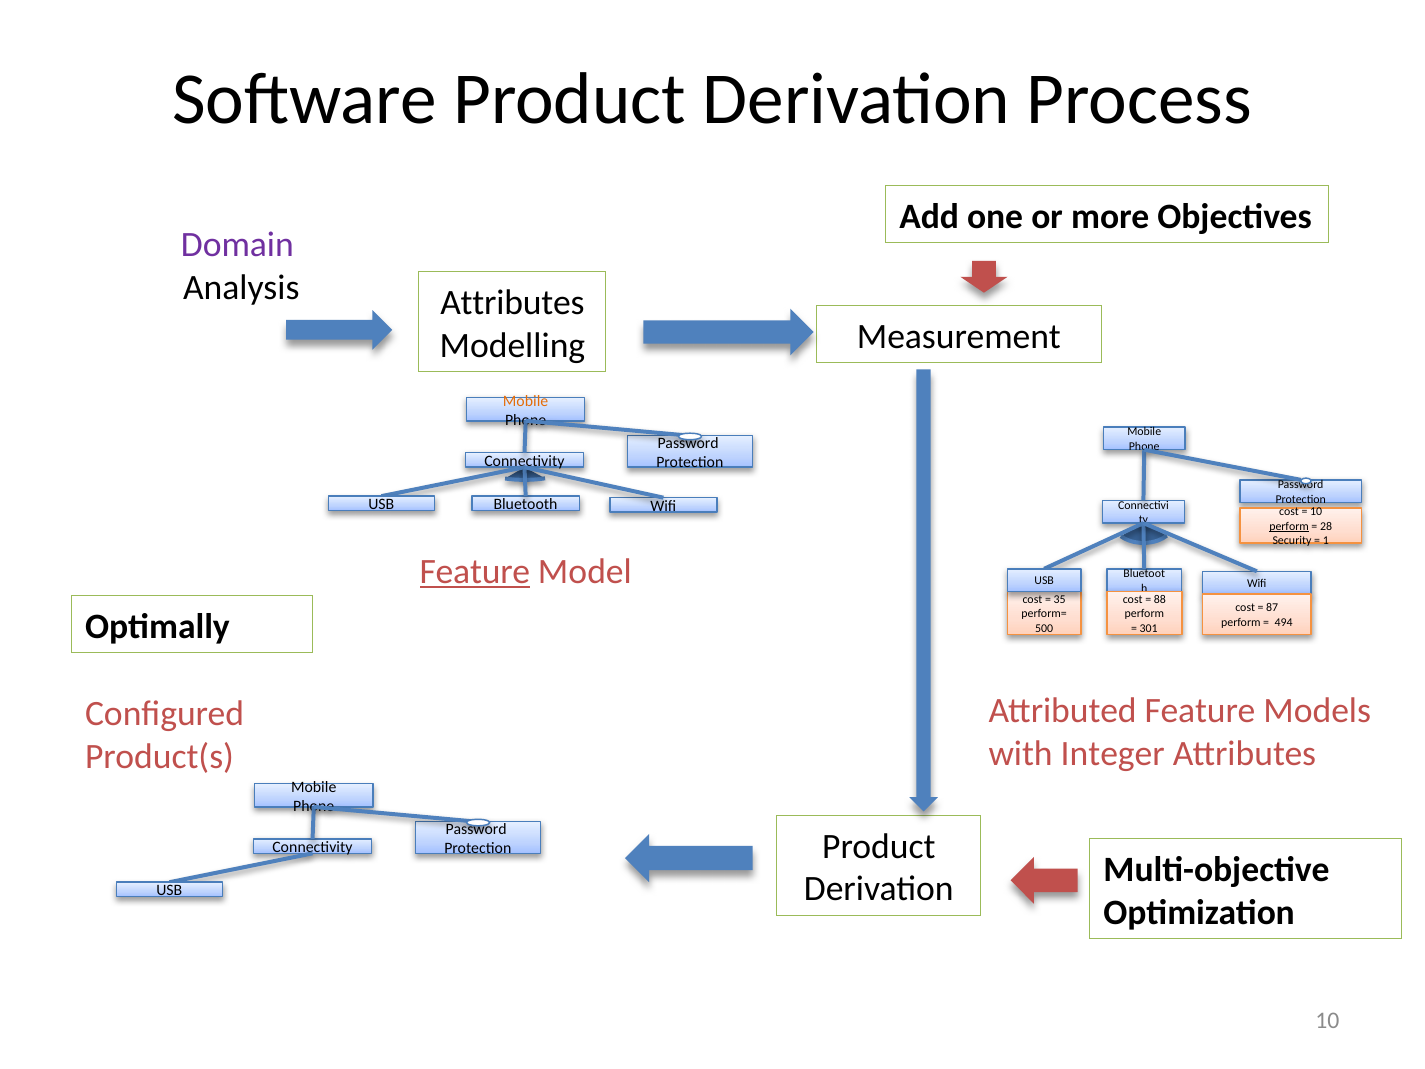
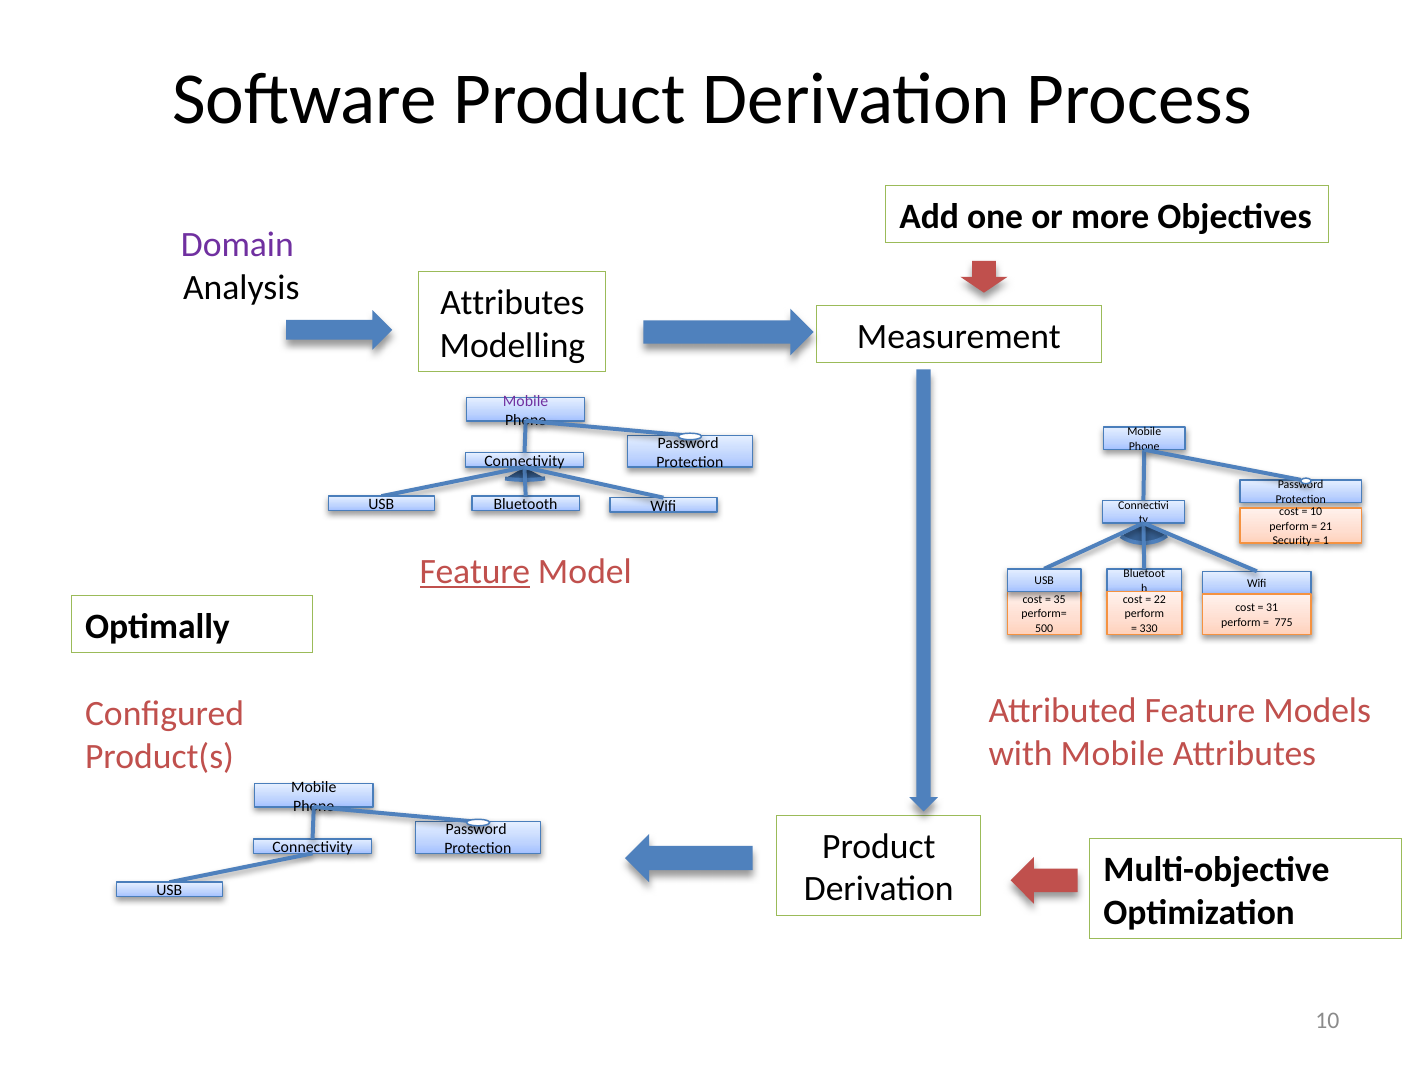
Mobile at (526, 401) colour: orange -> purple
perform at (1289, 526) underline: present -> none
28: 28 -> 21
88: 88 -> 22
87: 87 -> 31
494: 494 -> 775
301: 301 -> 330
with Integer: Integer -> Mobile
